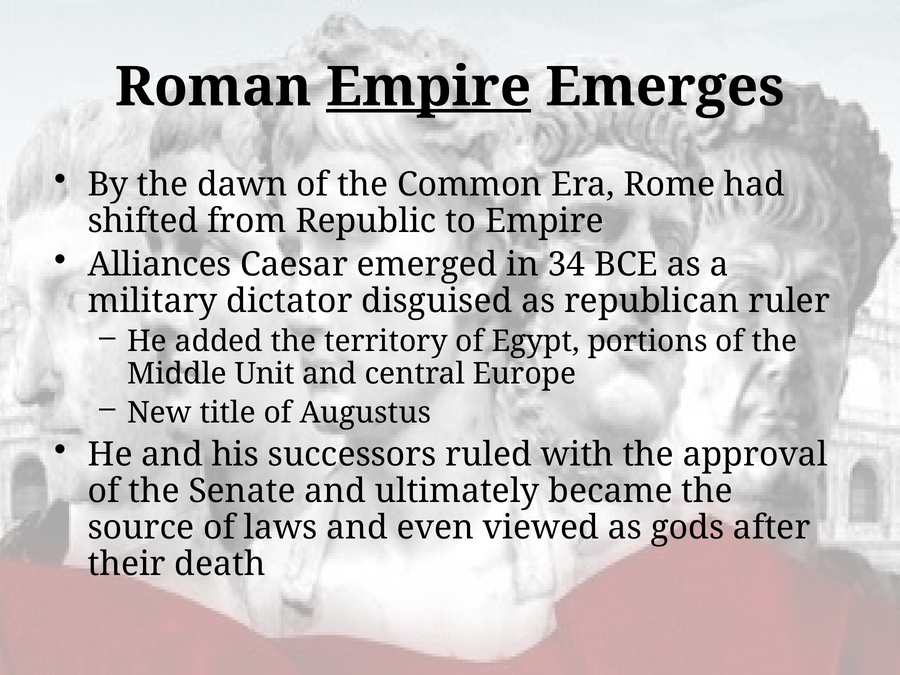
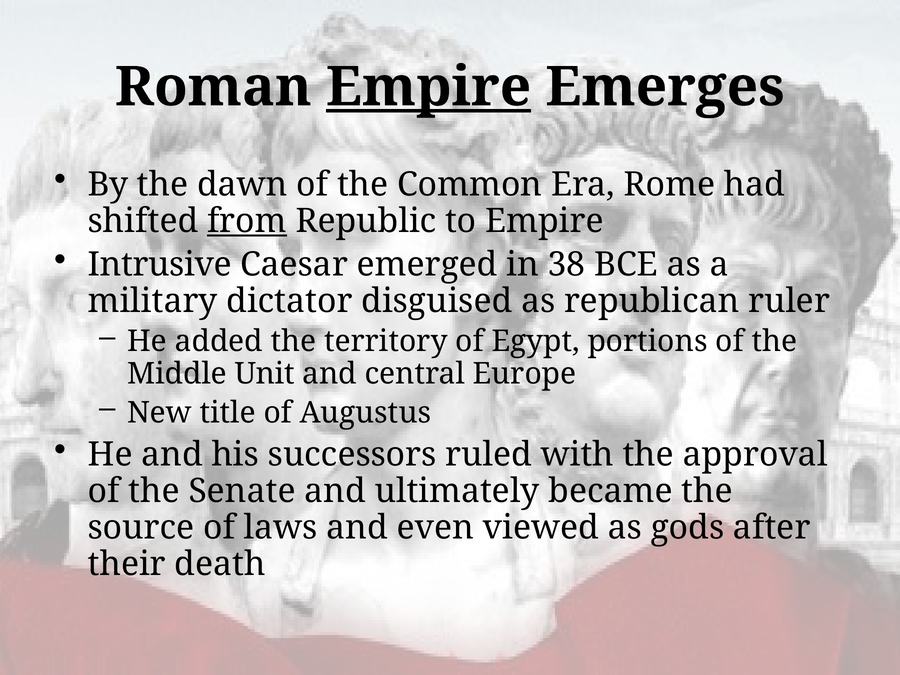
from underline: none -> present
Alliances: Alliances -> Intrusive
34: 34 -> 38
